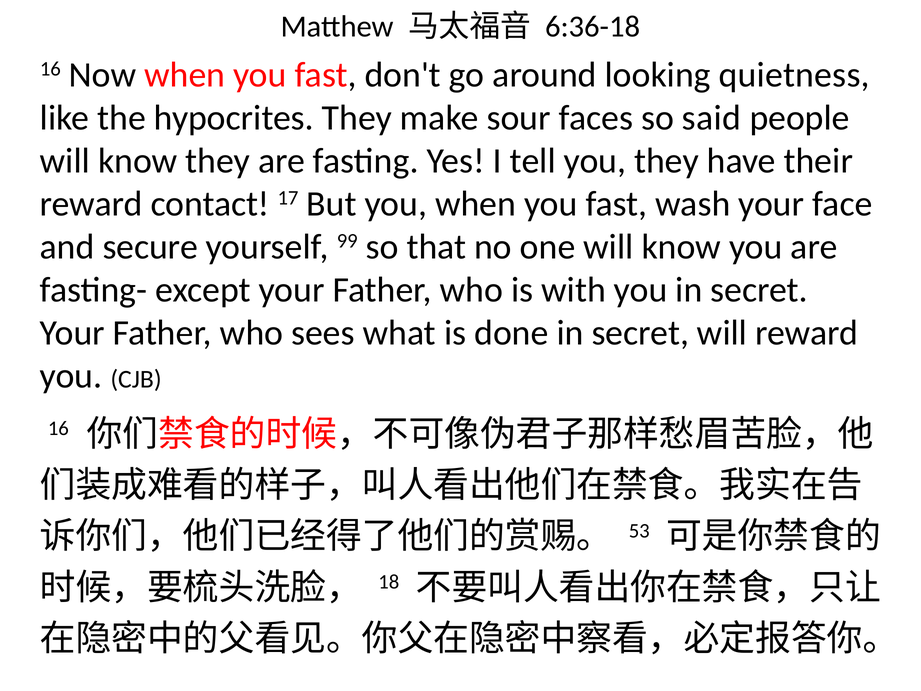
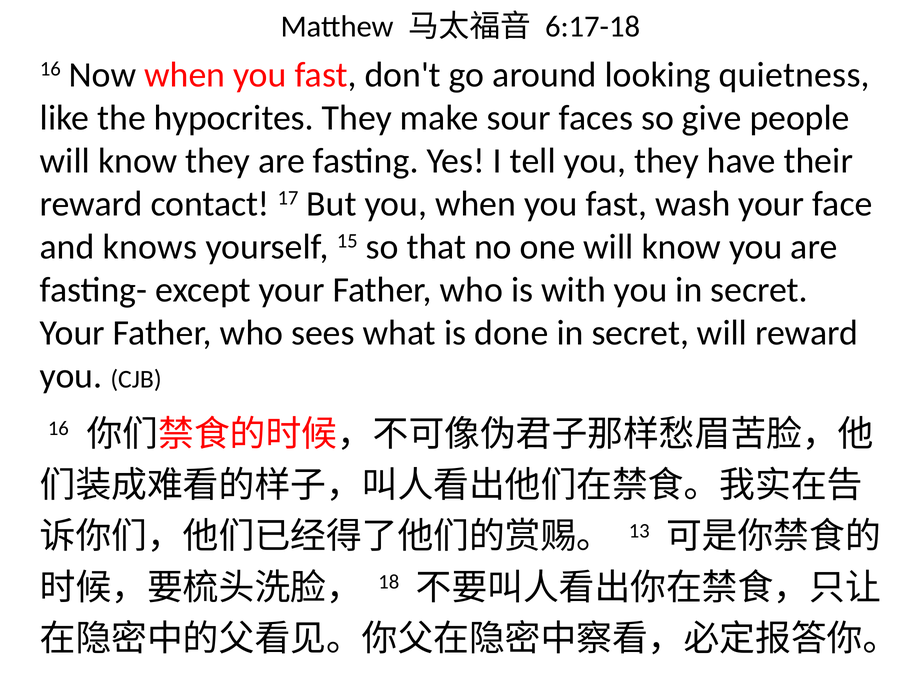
6:36-18: 6:36-18 -> 6:17-18
said: said -> give
secure: secure -> knows
99: 99 -> 15
53: 53 -> 13
